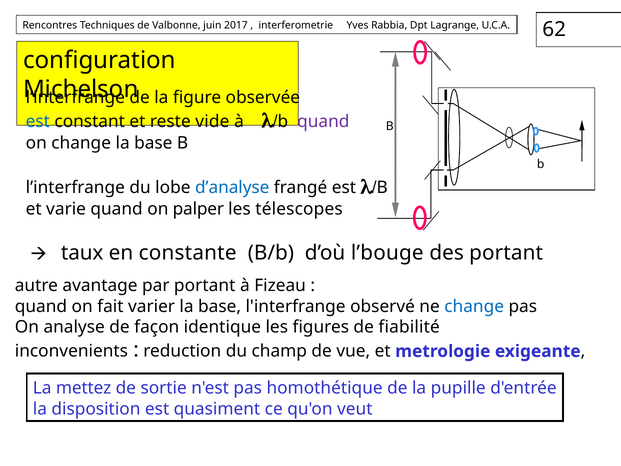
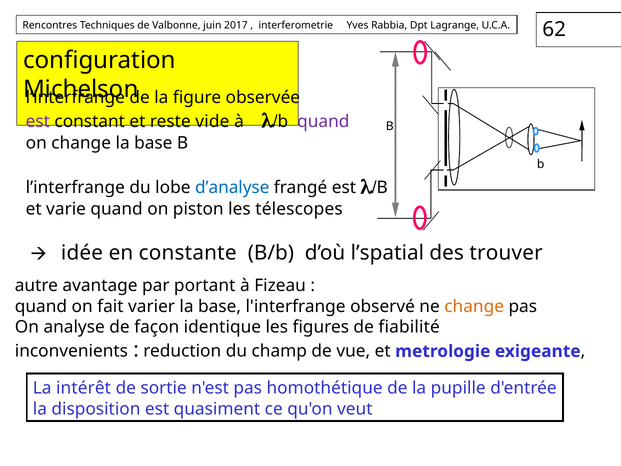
est at (38, 121) colour: blue -> purple
palper: palper -> piston
taux: taux -> idée
l’bouge: l’bouge -> l’spatial
des portant: portant -> trouver
change at (474, 306) colour: blue -> orange
mettez: mettez -> intérêt
